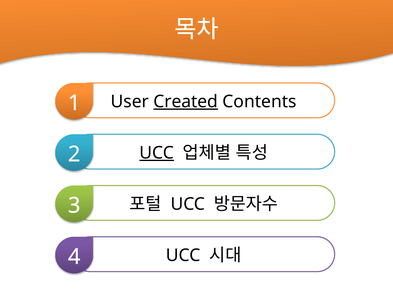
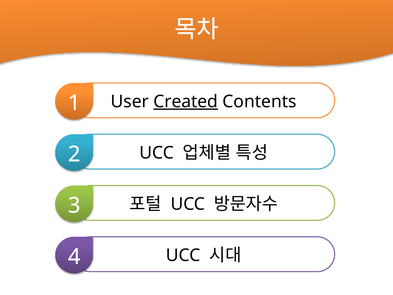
UCC at (157, 153) underline: present -> none
